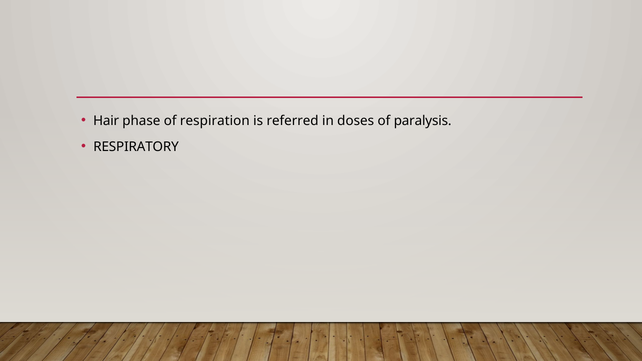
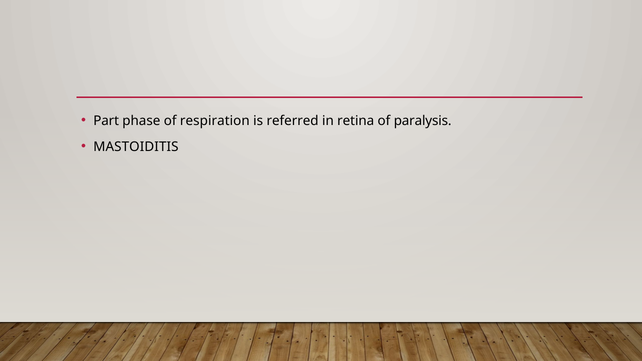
Hair: Hair -> Part
doses: doses -> retina
RESPIRATORY: RESPIRATORY -> MASTOIDITIS
